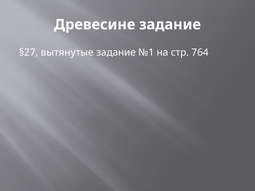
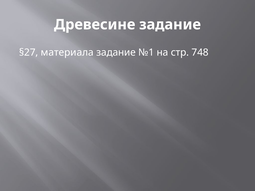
вытянутые: вытянутые -> материала
764: 764 -> 748
